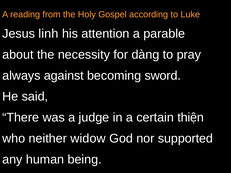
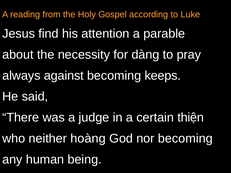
linh: linh -> find
sword: sword -> keeps
widow: widow -> hoàng
nor supported: supported -> becoming
